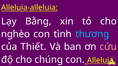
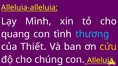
Bằng: Bằng -> Mình
nghèo: nghèo -> quang
cứu colour: pink -> yellow
